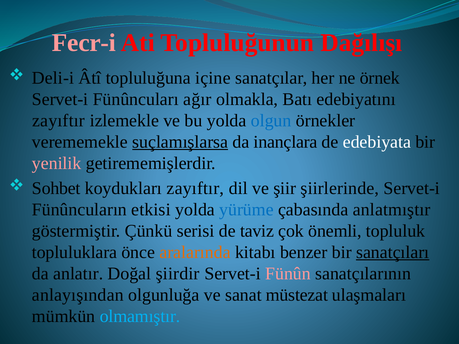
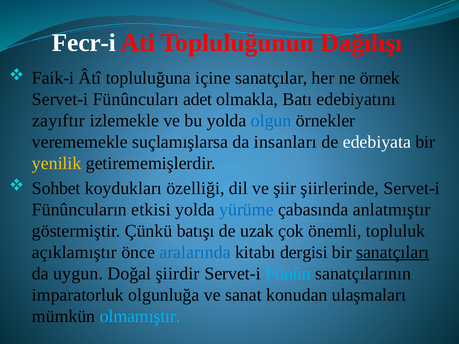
Fecr-i colour: pink -> white
Deli-i: Deli-i -> Faik-i
ağır: ağır -> adet
suçlamışlarsa underline: present -> none
inançlara: inançlara -> insanları
yenilik colour: pink -> yellow
koydukları zayıftır: zayıftır -> özelliği
serisi: serisi -> batışı
taviz: taviz -> uzak
topluluklara: topluluklara -> açıklamıştır
aralarında colour: orange -> blue
benzer: benzer -> dergisi
anlatır: anlatır -> uygun
Fünûn colour: pink -> light blue
anlayışından: anlayışından -> imparatorluk
müstezat: müstezat -> konudan
